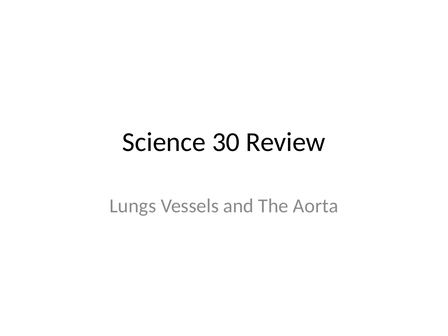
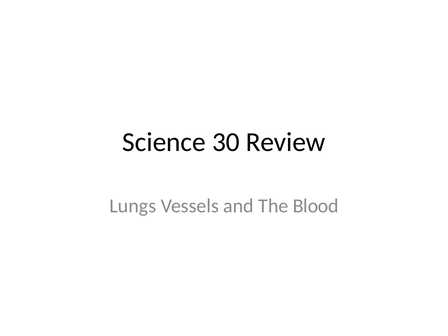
Aorta: Aorta -> Blood
